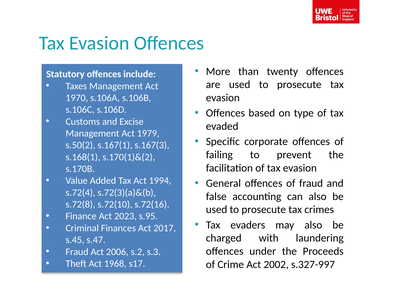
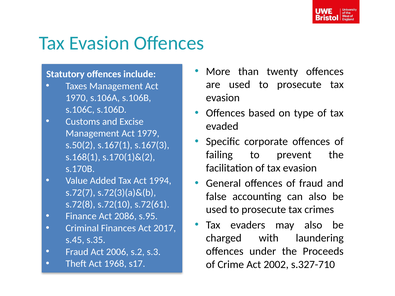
s.72(4: s.72(4 -> s.72(7
s.72(16: s.72(16 -> s.72(61
2023: 2023 -> 2086
s.47: s.47 -> s.35
s.327-997: s.327-997 -> s.327-710
